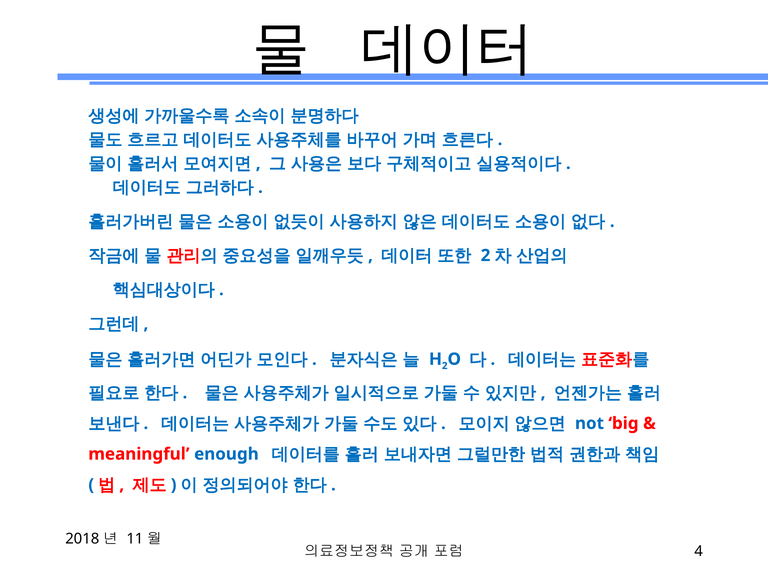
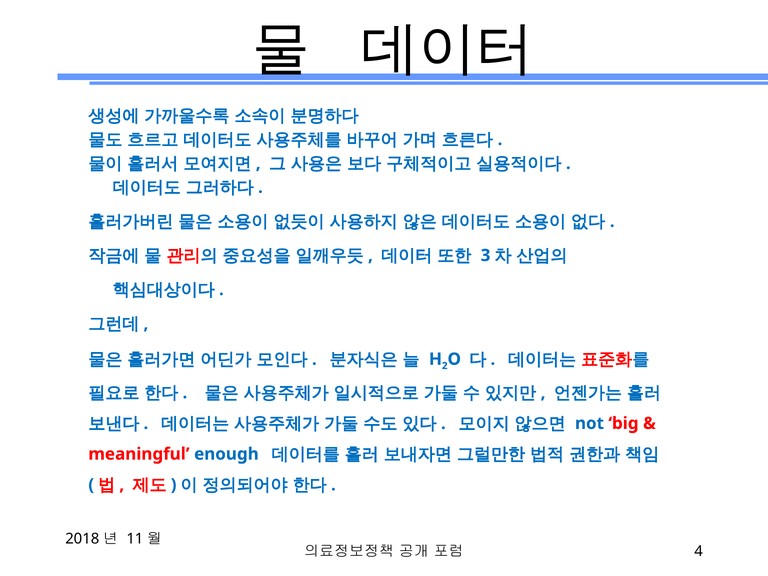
2 at (486, 255): 2 -> 3
